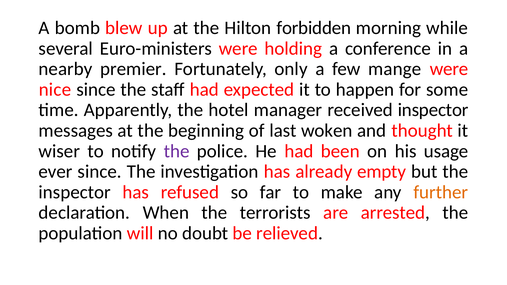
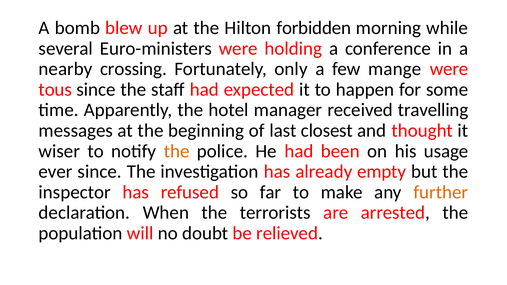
premier: premier -> crossing
nice: nice -> tous
received inspector: inspector -> travelling
woken: woken -> closest
the at (177, 151) colour: purple -> orange
